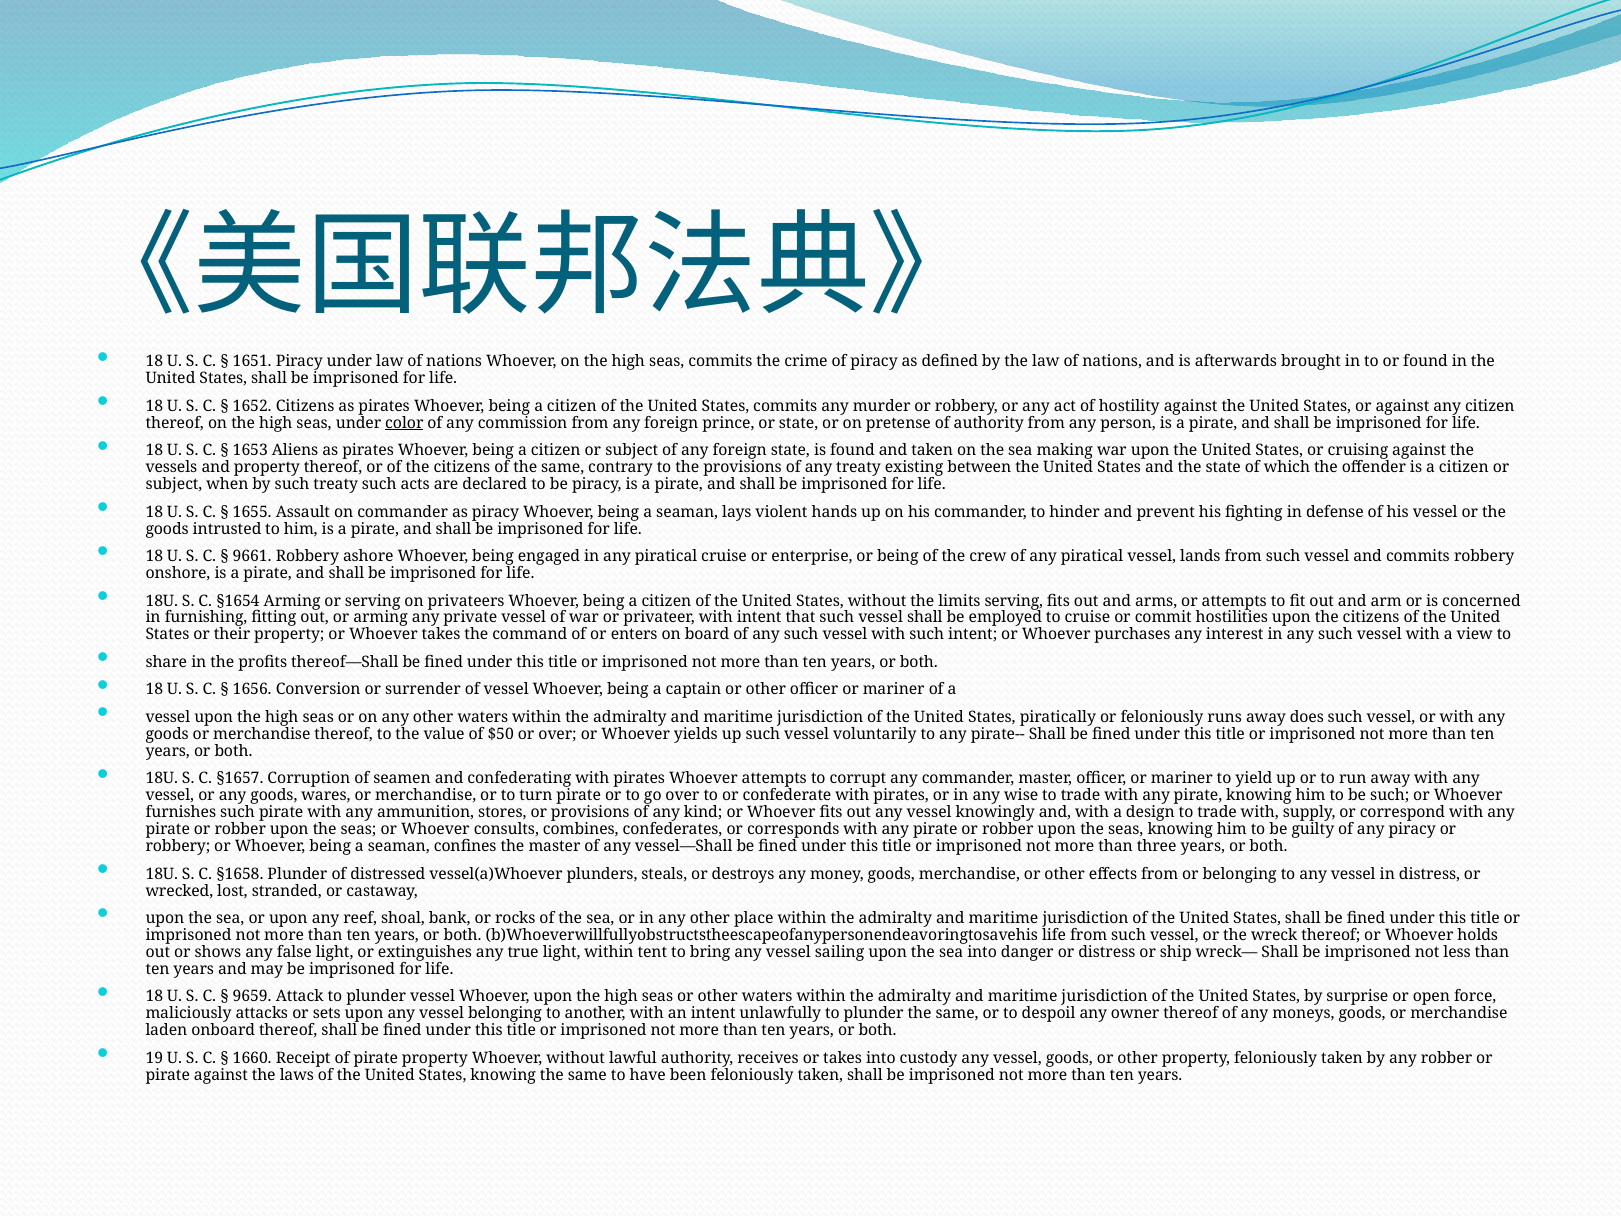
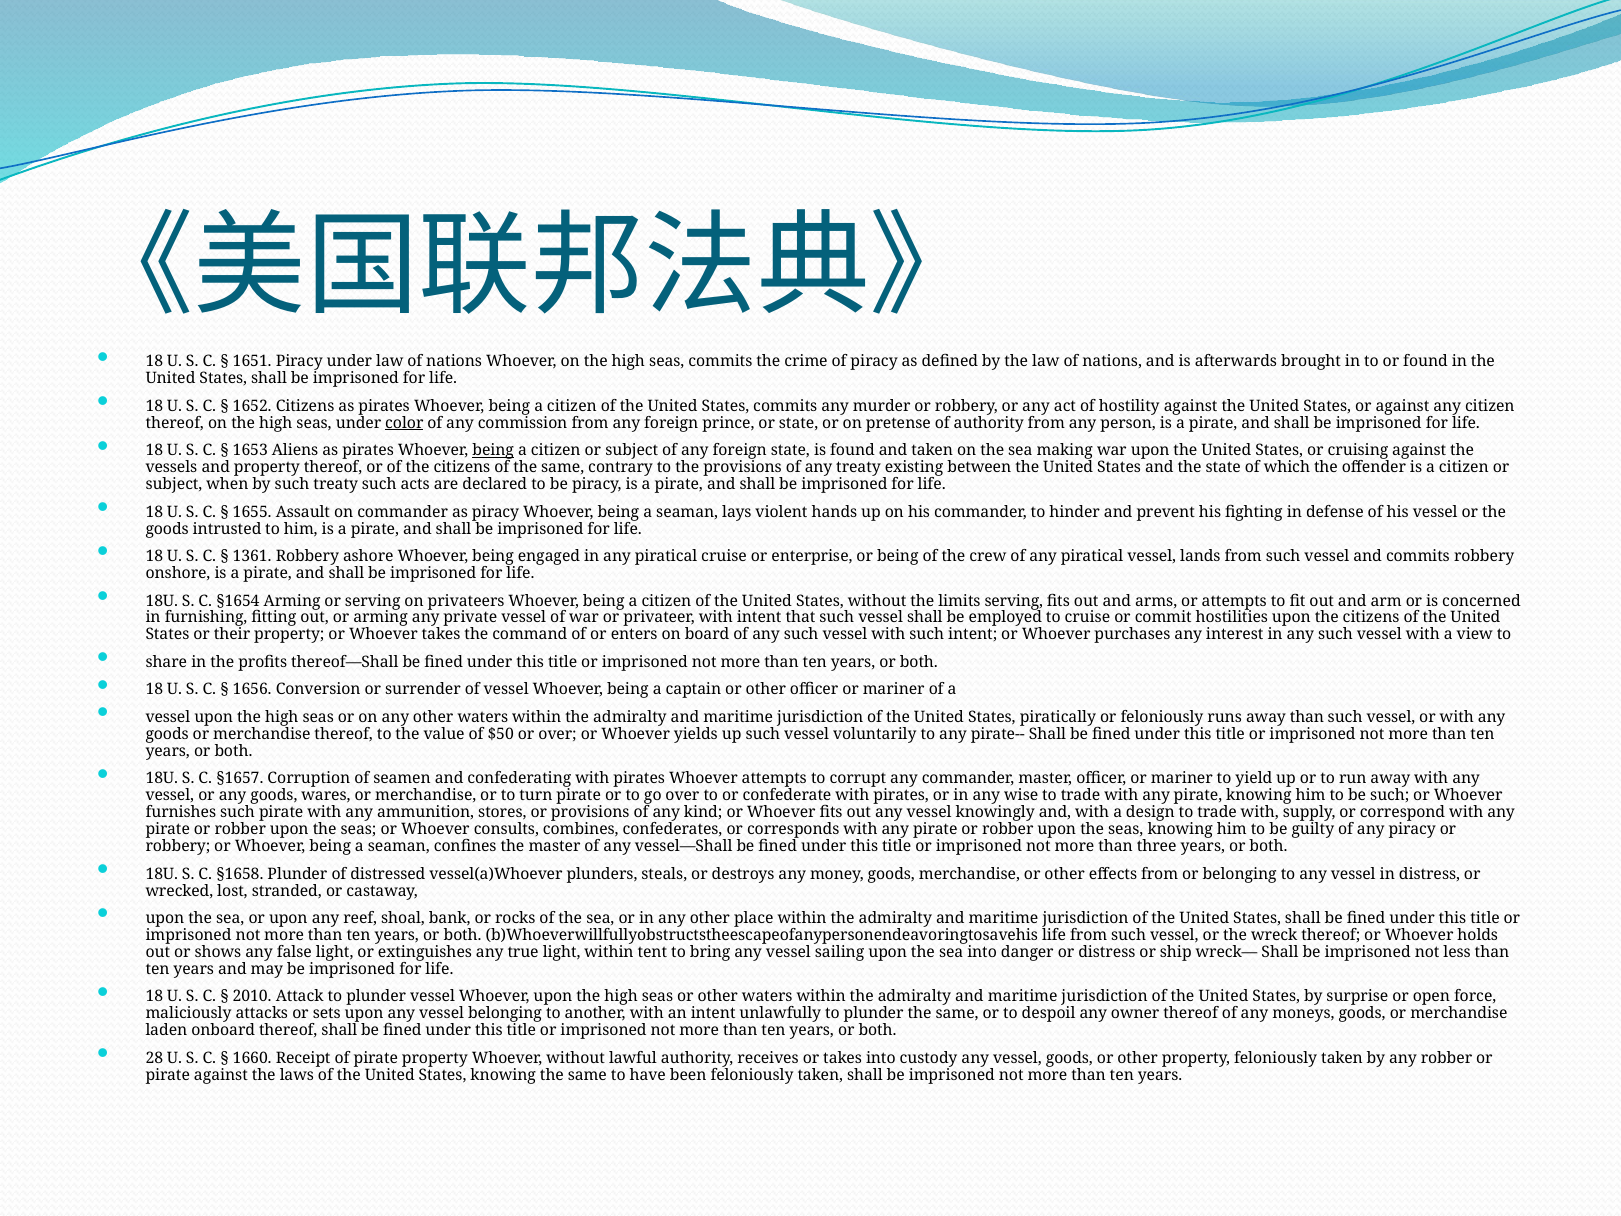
being at (493, 450) underline: none -> present
9661: 9661 -> 1361
away does: does -> than
9659: 9659 -> 2010
19: 19 -> 28
